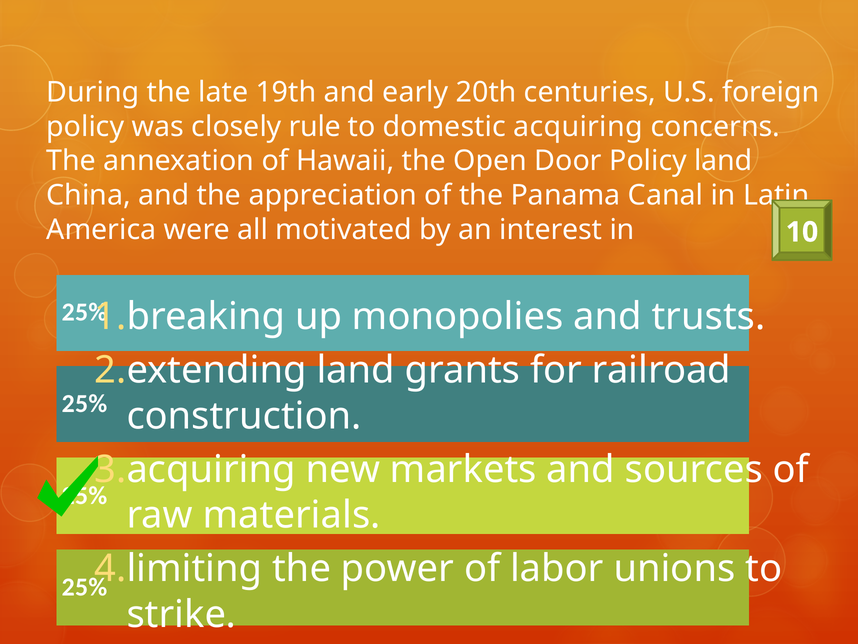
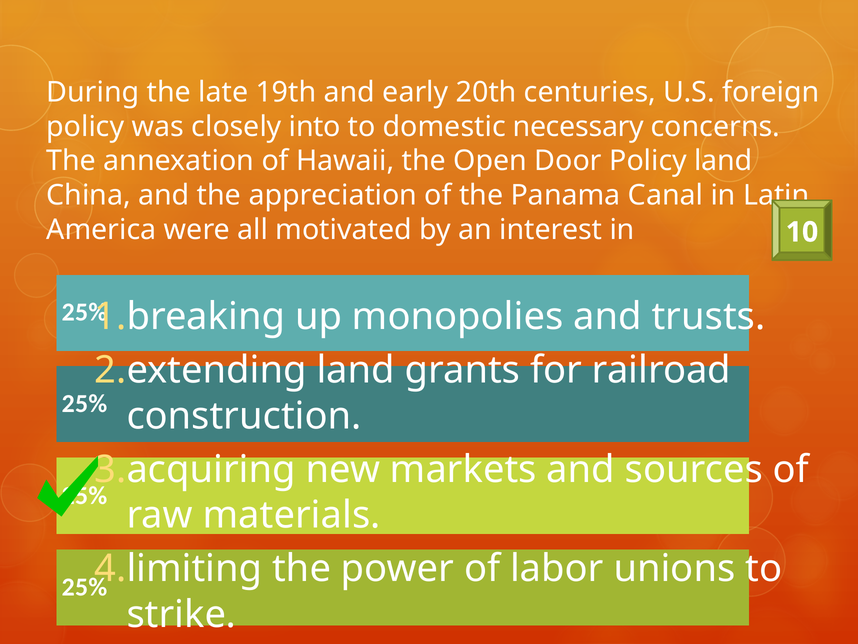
rule: rule -> into
acquiring: acquiring -> necessary
